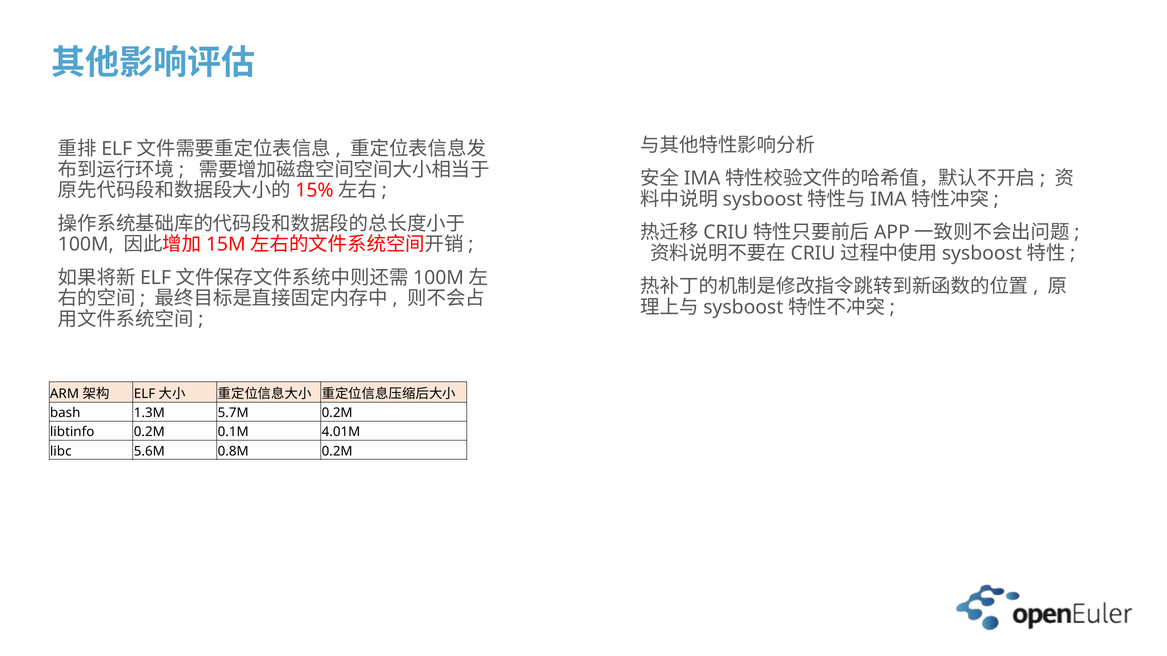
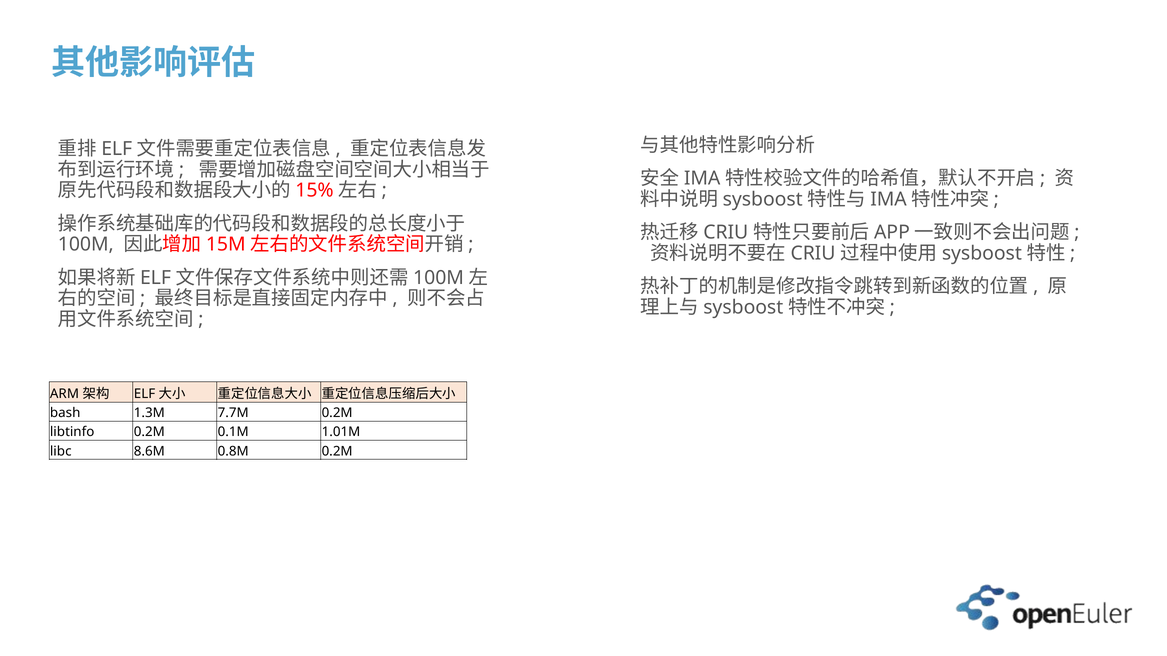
5.7M: 5.7M -> 7.7M
4.01M: 4.01M -> 1.01M
5.6M: 5.6M -> 8.6M
